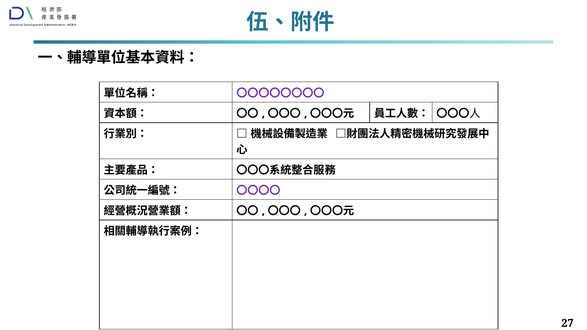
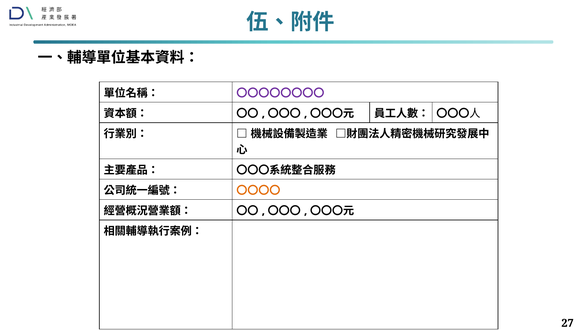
〇〇〇〇 colour: purple -> orange
